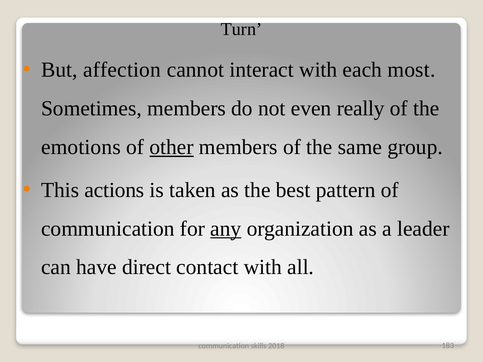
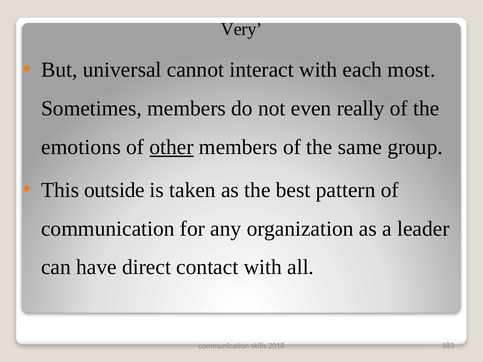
Turn: Turn -> Very
affection: affection -> universal
actions: actions -> outside
any underline: present -> none
